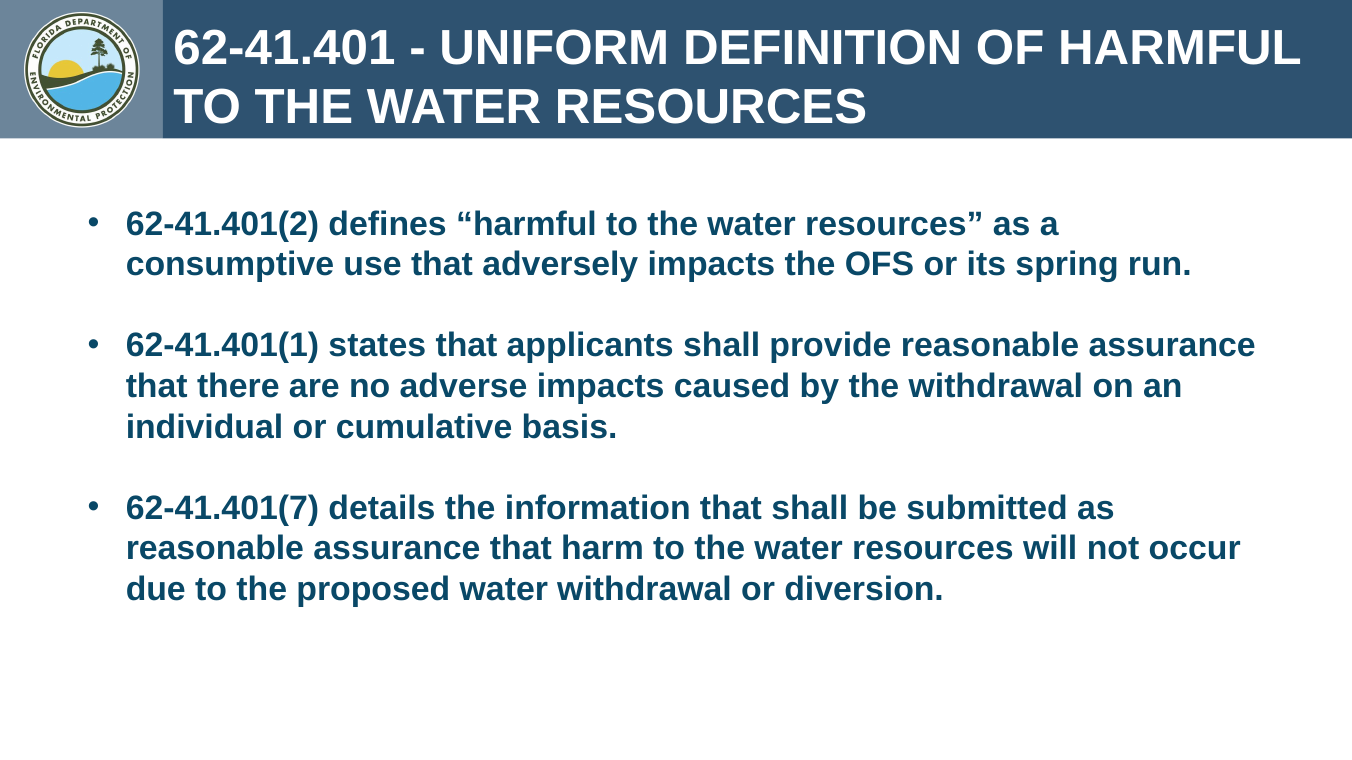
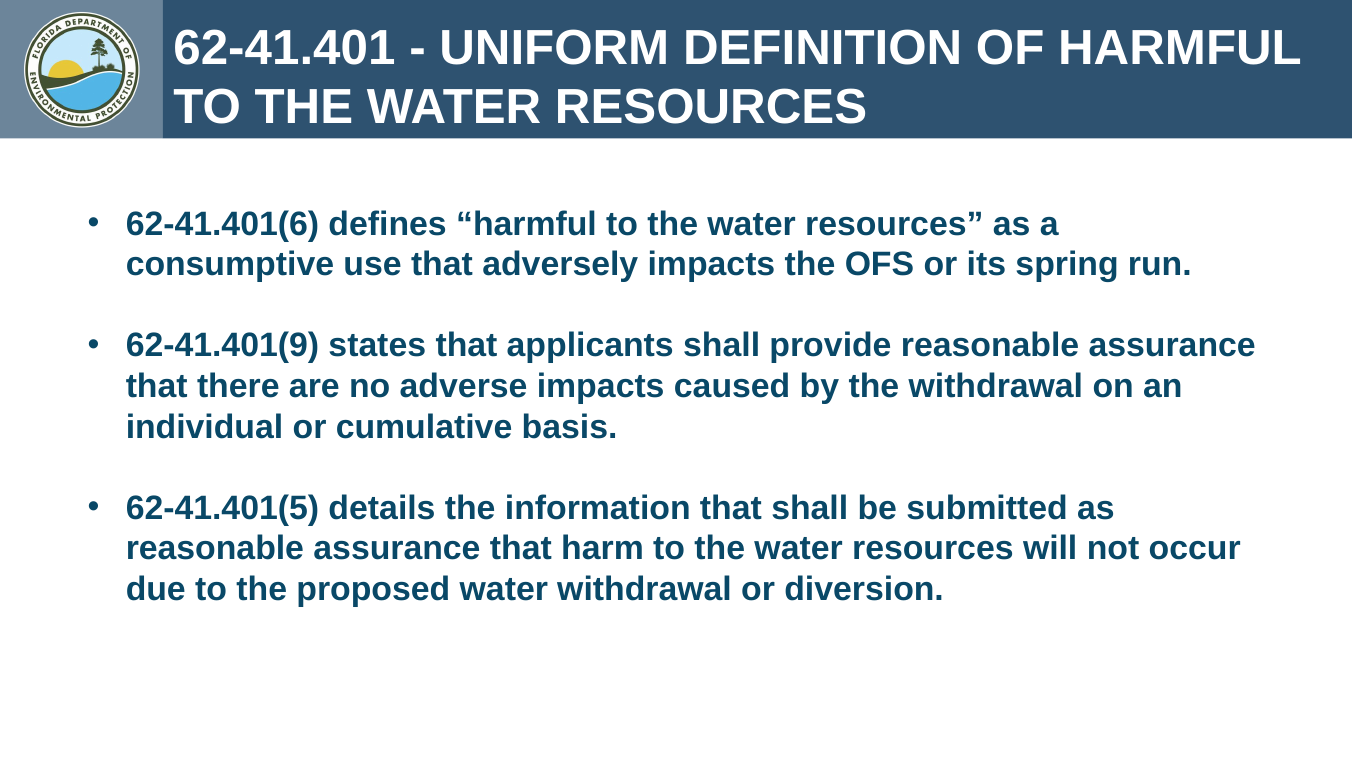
62-41.401(2: 62-41.401(2 -> 62-41.401(6
62-41.401(1: 62-41.401(1 -> 62-41.401(9
62-41.401(7: 62-41.401(7 -> 62-41.401(5
